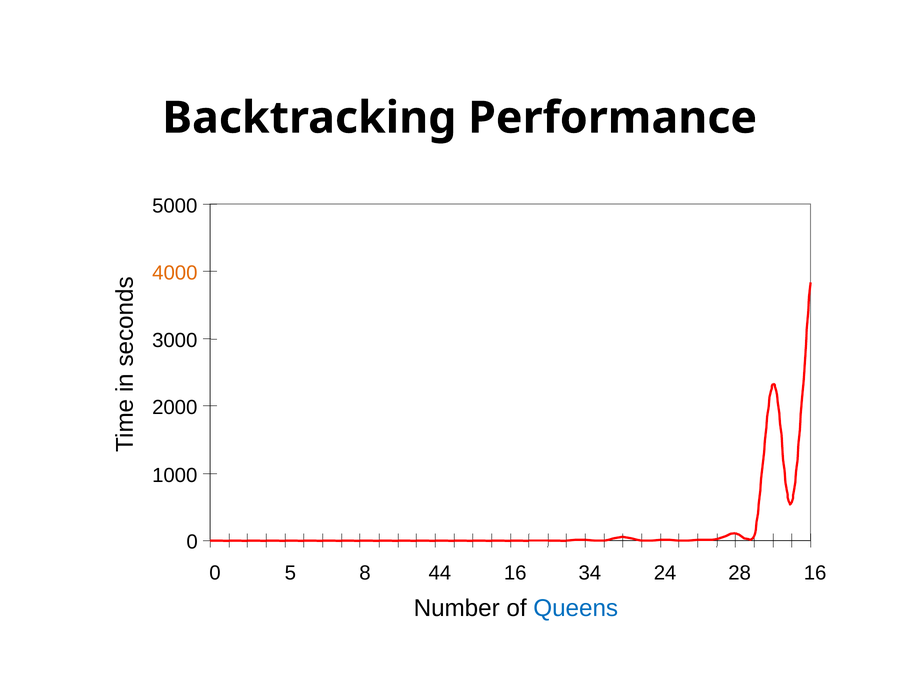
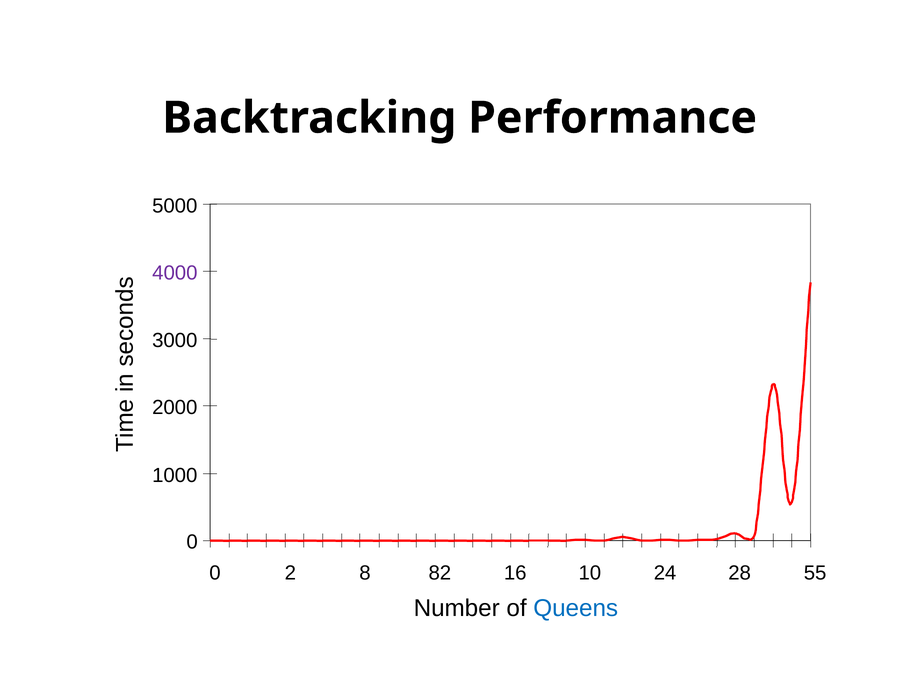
4000 colour: orange -> purple
5: 5 -> 2
44: 44 -> 82
34: 34 -> 10
28 16: 16 -> 55
